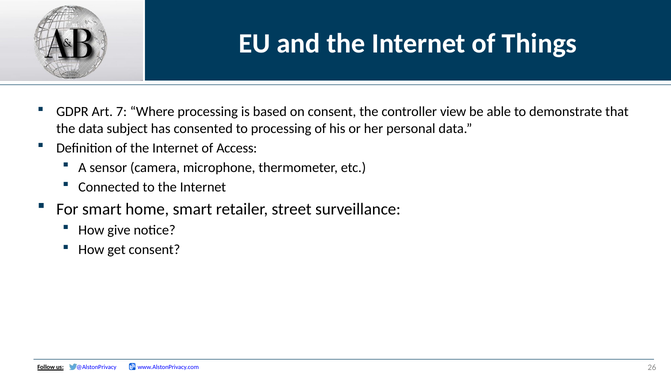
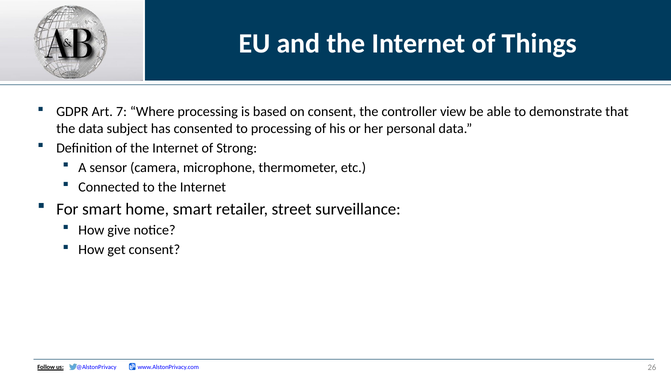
Access: Access -> Strong
